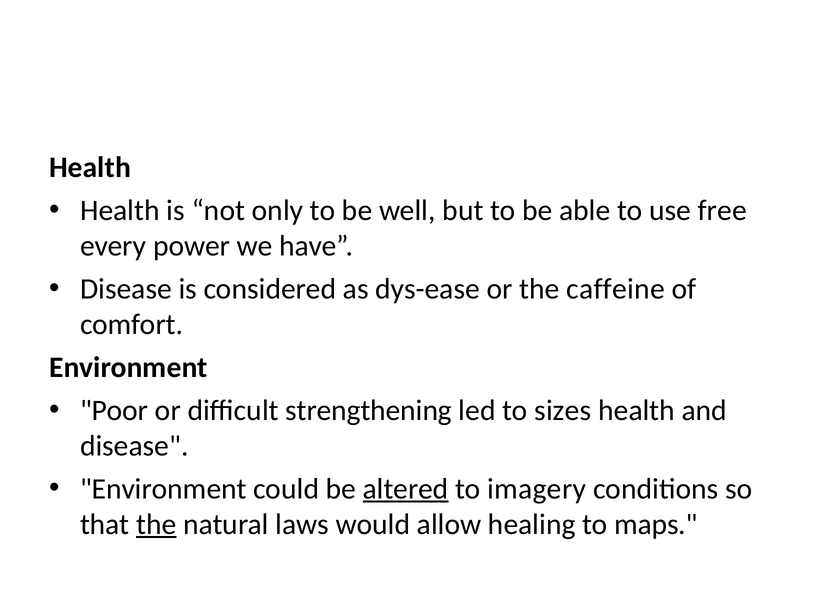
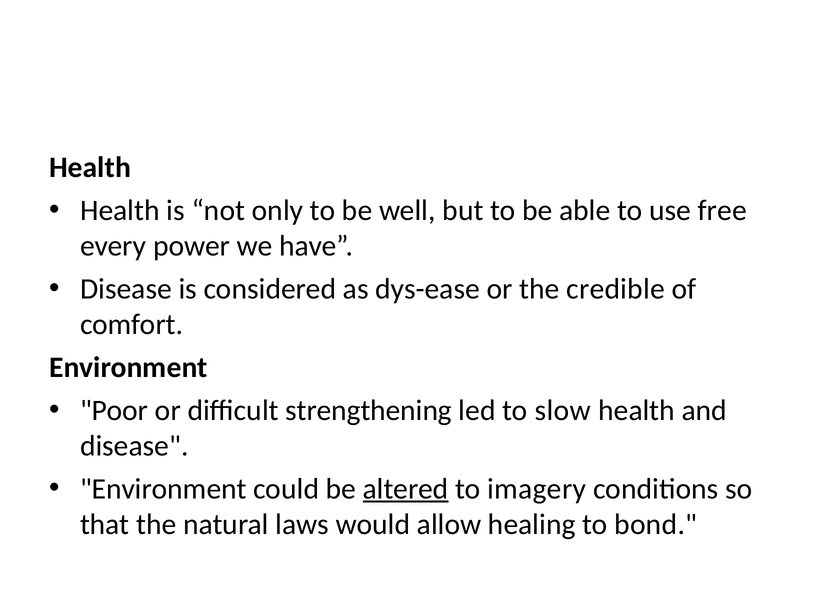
caffeine: caffeine -> credible
sizes: sizes -> slow
the at (156, 524) underline: present -> none
maps: maps -> bond
